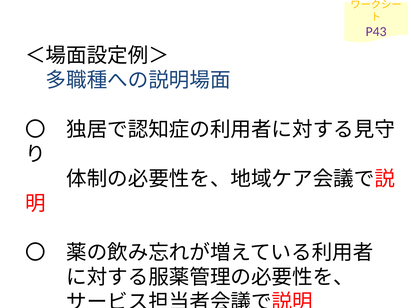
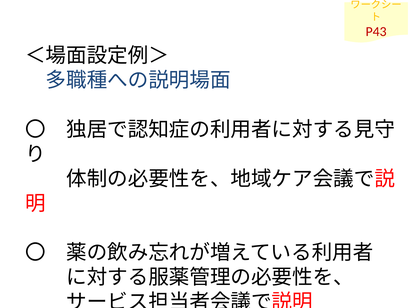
P43 colour: purple -> red
